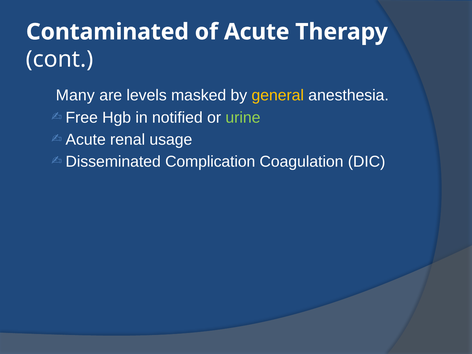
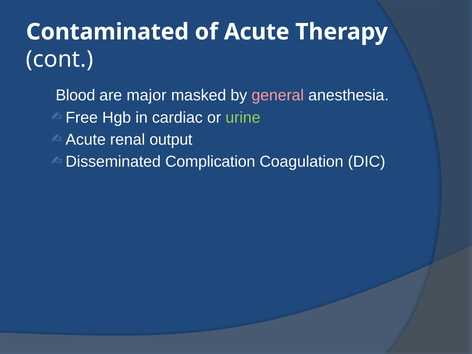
Many: Many -> Blood
levels: levels -> major
general colour: yellow -> pink
notified: notified -> cardiac
usage: usage -> output
